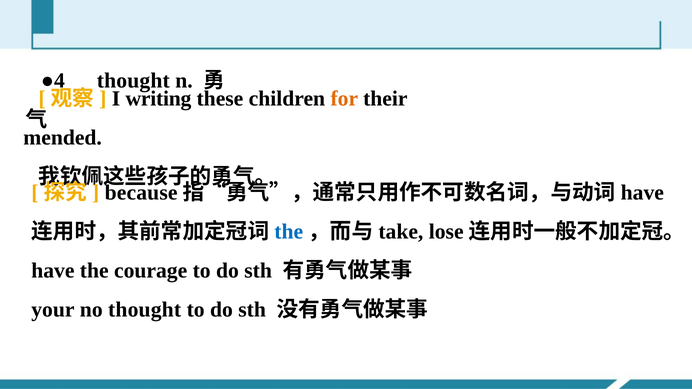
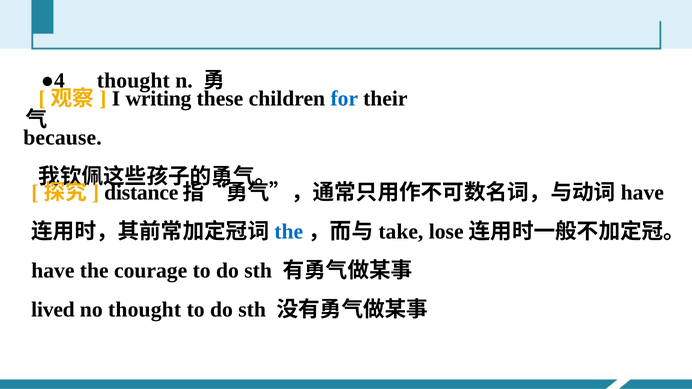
for colour: orange -> blue
mended: mended -> because
because: because -> distance
your: your -> lived
